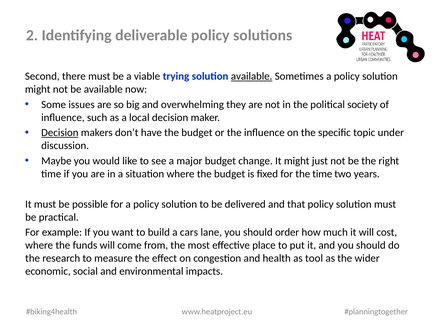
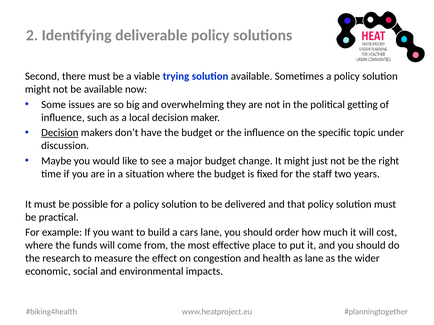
available at (252, 76) underline: present -> none
society: society -> getting
the time: time -> staff
as tool: tool -> lane
